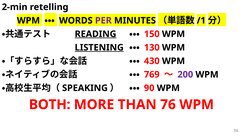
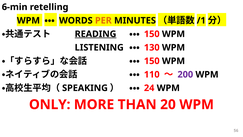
2-min: 2-min -> 6-min
PER colour: purple -> orange
LISTENING underline: present -> none
430 at (152, 61): 430 -> 150
769: 769 -> 110
90: 90 -> 24
BOTH: BOTH -> ONLY
76: 76 -> 20
